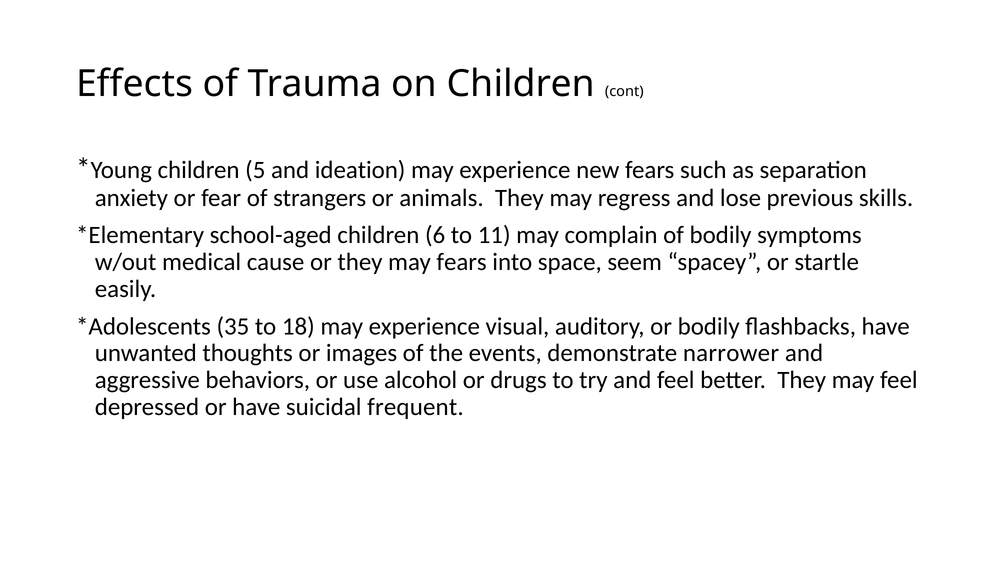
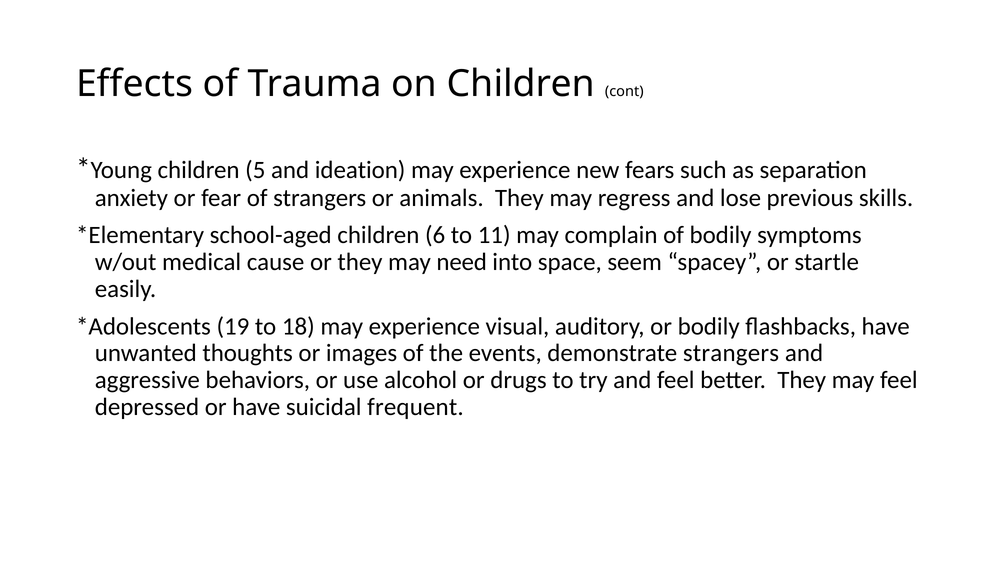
may fears: fears -> need
35: 35 -> 19
demonstrate narrower: narrower -> strangers
